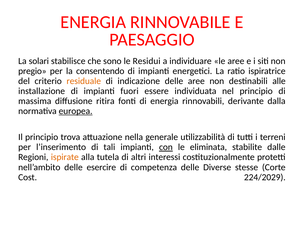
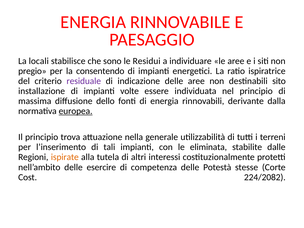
solari: solari -> locali
residuale colour: orange -> purple
alle: alle -> sito
fuori: fuori -> volte
ritira: ritira -> dello
con underline: present -> none
Diverse: Diverse -> Potestà
224/2029: 224/2029 -> 224/2082
